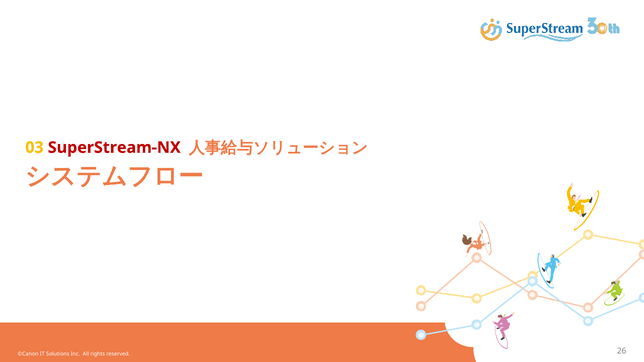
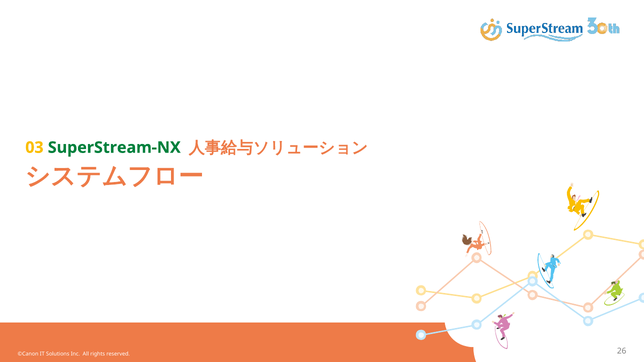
SuperStream-NX colour: red -> green
